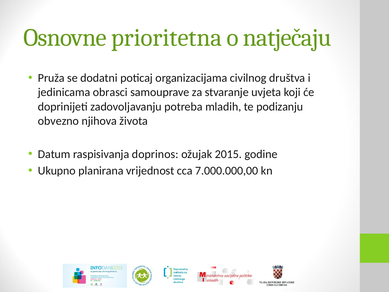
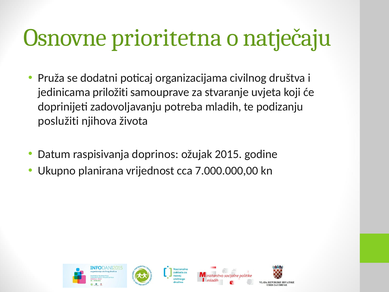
obrasci: obrasci -> priložiti
obvezno: obvezno -> poslužiti
